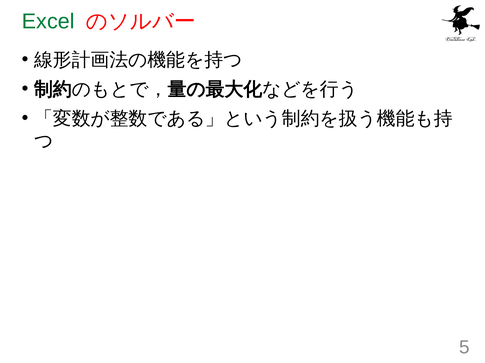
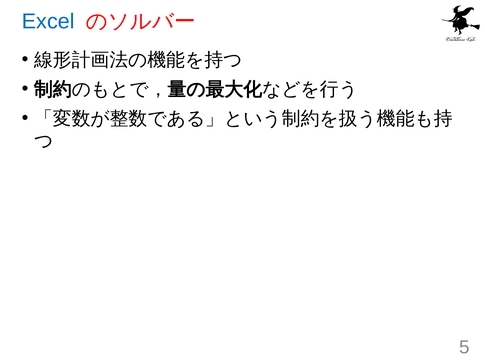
Excel colour: green -> blue
